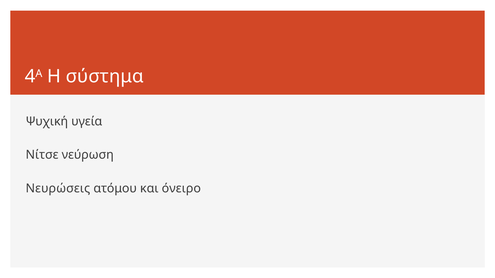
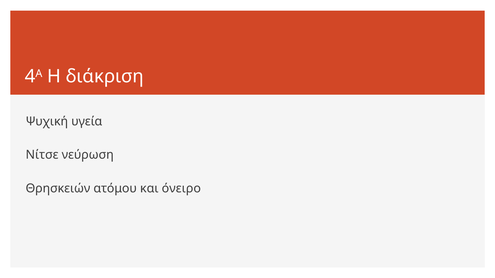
σύστημα: σύστημα -> διάκριση
Νευρώσεις: Νευρώσεις -> Θρησκειών
